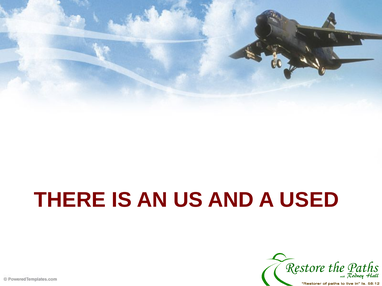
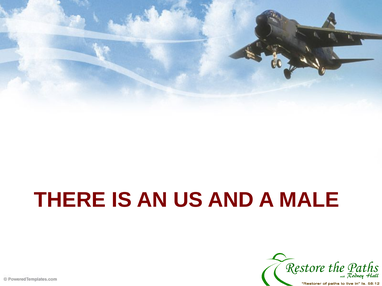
USED: USED -> MALE
